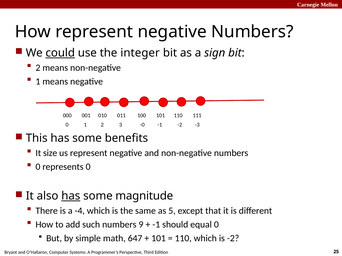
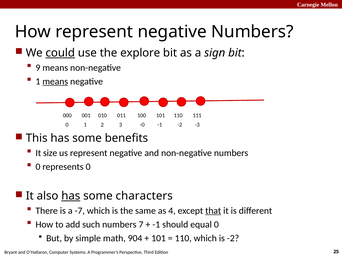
integer: integer -> explore
2 at (38, 68): 2 -> 9
means at (55, 82) underline: none -> present
magnitude: magnitude -> characters
-4: -4 -> -7
5: 5 -> 4
that underline: none -> present
9: 9 -> 7
647: 647 -> 904
